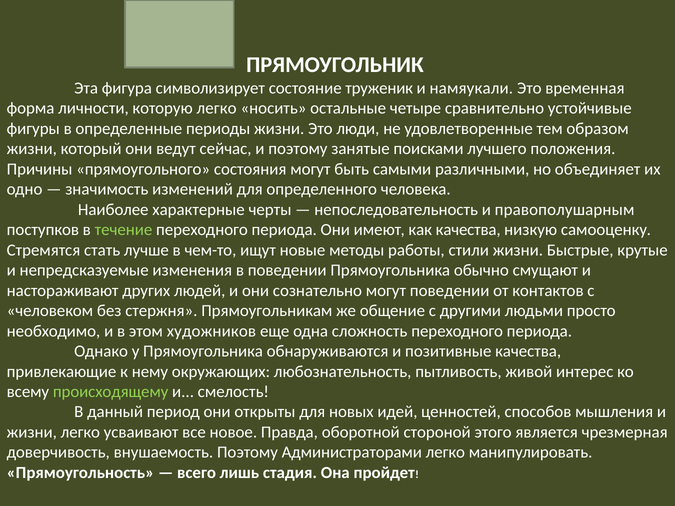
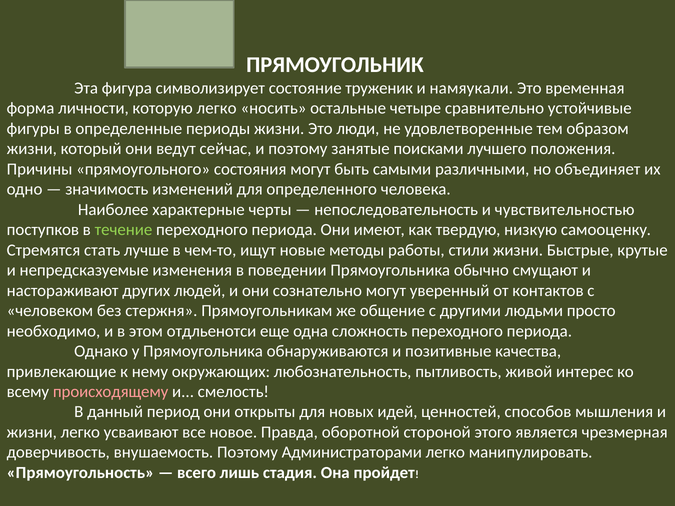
правополушарным: правополушарным -> чувствительностью
как качества: качества -> твердую
могут поведении: поведении -> уверенный
художников: художников -> отдльенотси
происходящему colour: light green -> pink
